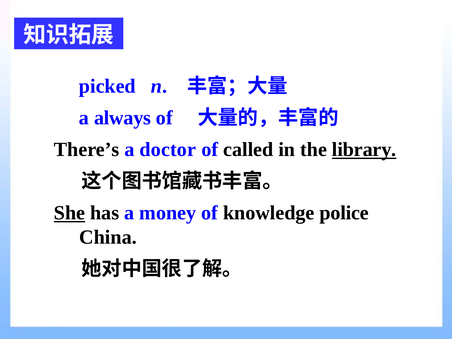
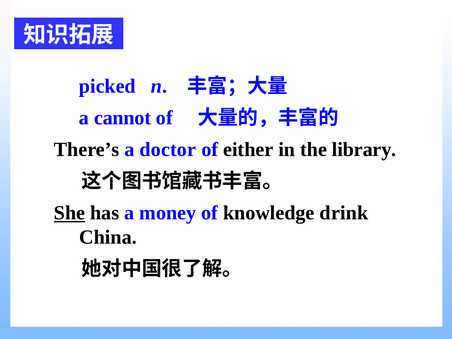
always: always -> cannot
called: called -> either
library underline: present -> none
police: police -> drink
